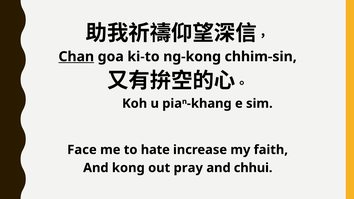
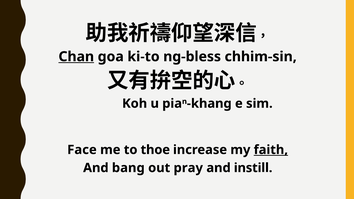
ng-kong: ng-kong -> ng-bless
hate: hate -> thoe
faith underline: none -> present
kong: kong -> bang
chhui: chhui -> instill
